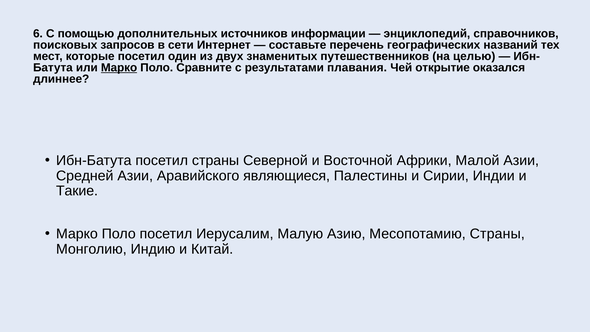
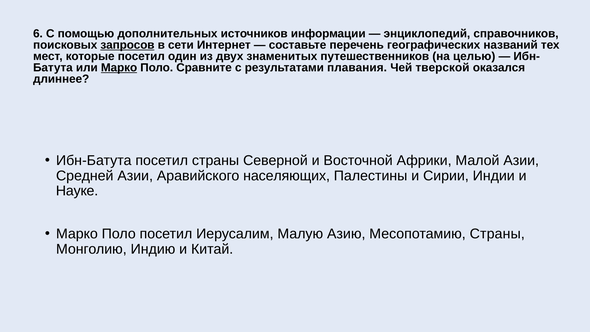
запросов underline: none -> present
открытие: открытие -> тверской
являющиеся: являющиеся -> населяющих
Такие: Такие -> Науке
